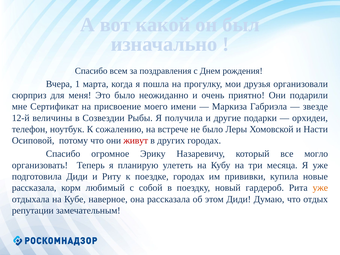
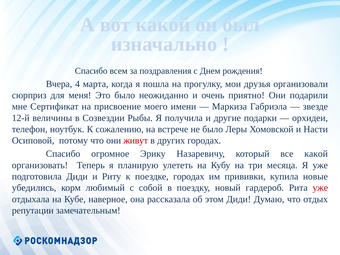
1: 1 -> 4
все могло: могло -> какой
рассказала at (34, 188): рассказала -> убедились
уже at (320, 188) colour: orange -> red
